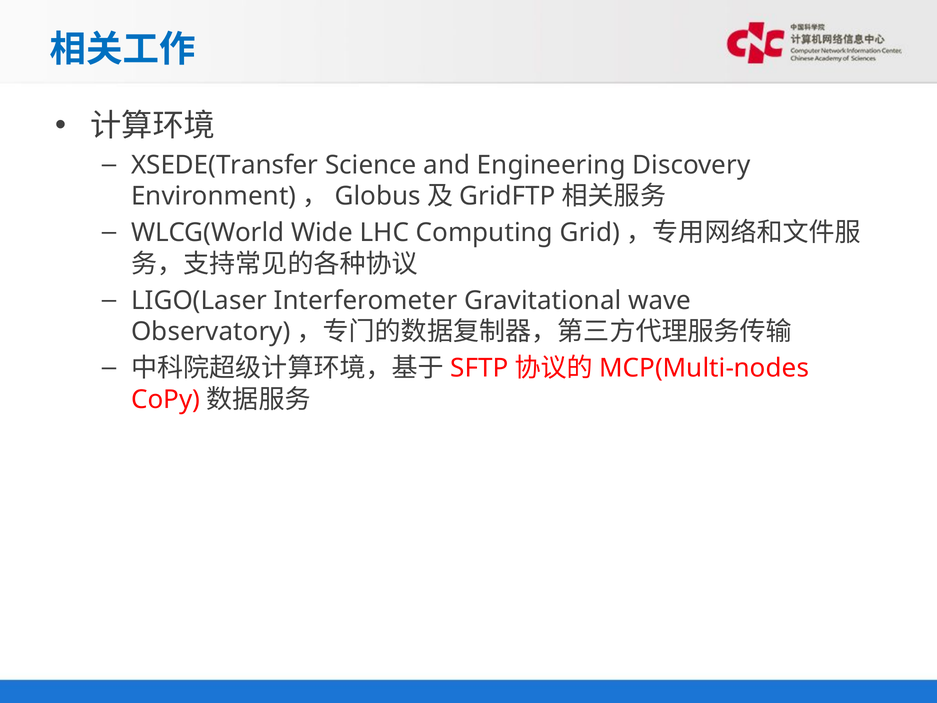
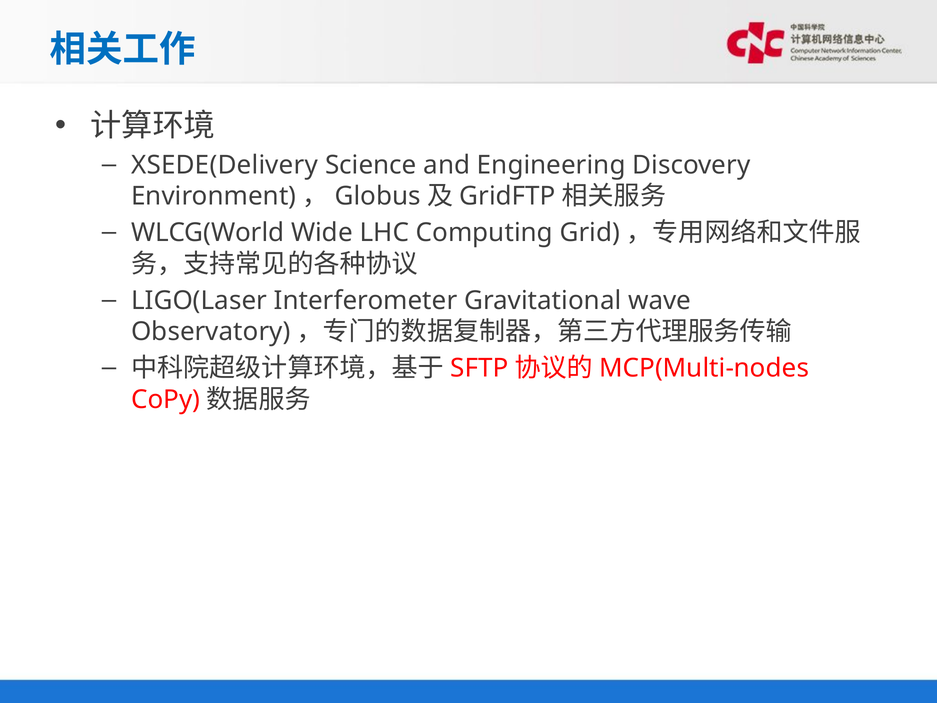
XSEDE(Transfer: XSEDE(Transfer -> XSEDE(Delivery
